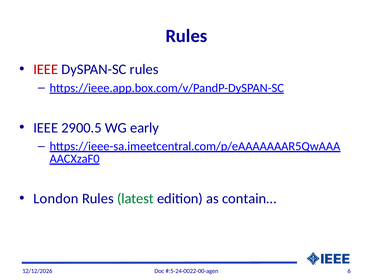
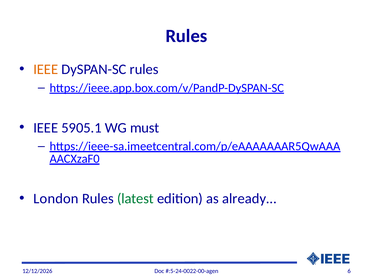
IEEE at (46, 69) colour: red -> orange
2900.5: 2900.5 -> 5905.1
early: early -> must
contain…: contain… -> already…
